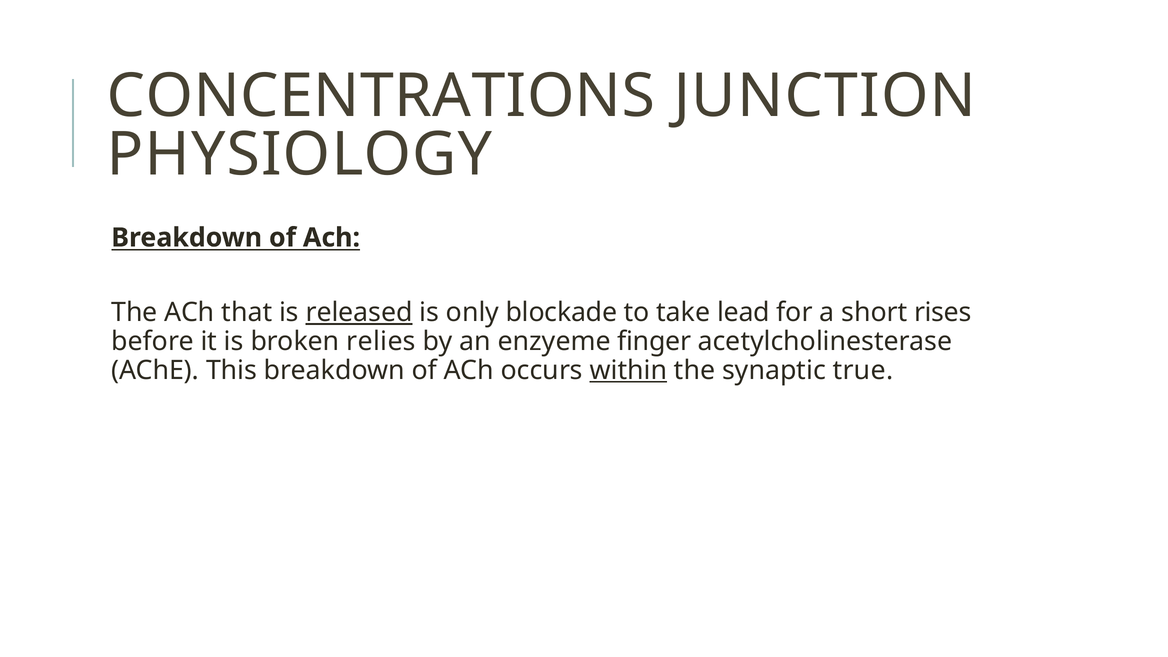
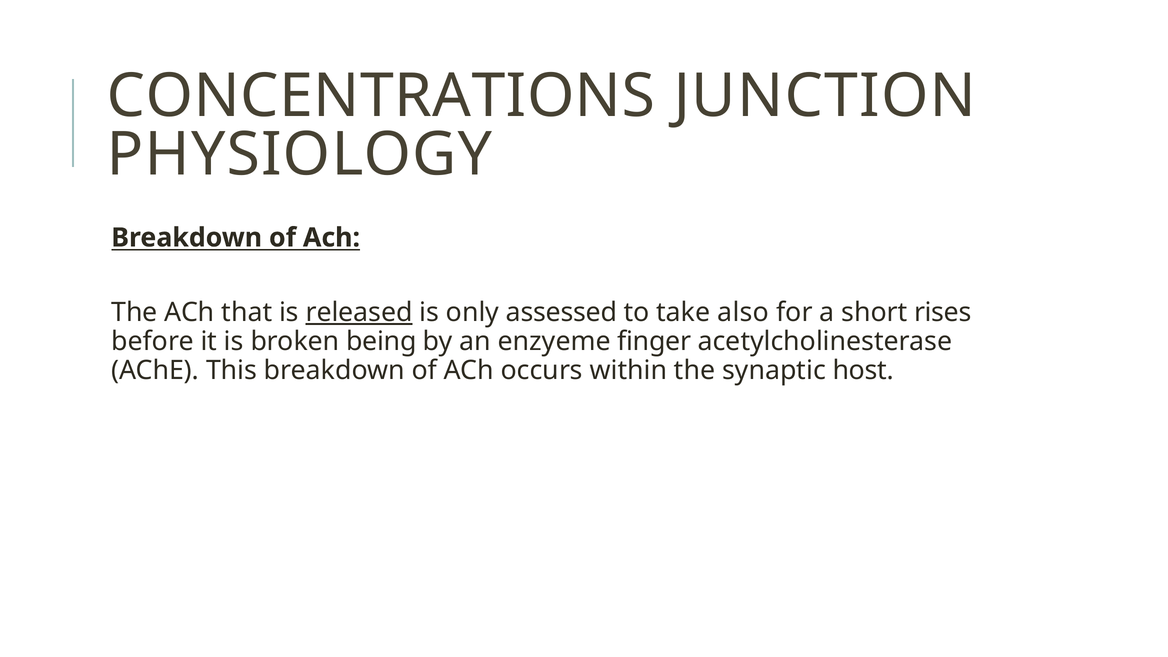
blockade: blockade -> assessed
lead: lead -> also
relies: relies -> being
within underline: present -> none
true: true -> host
